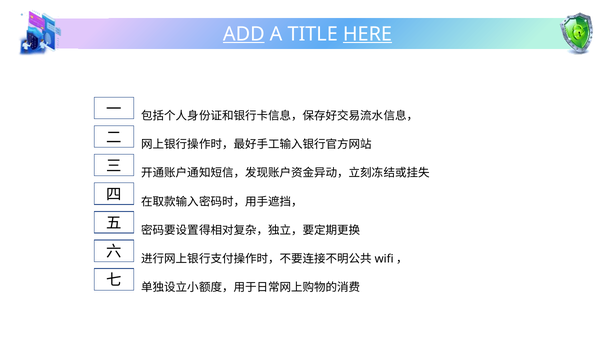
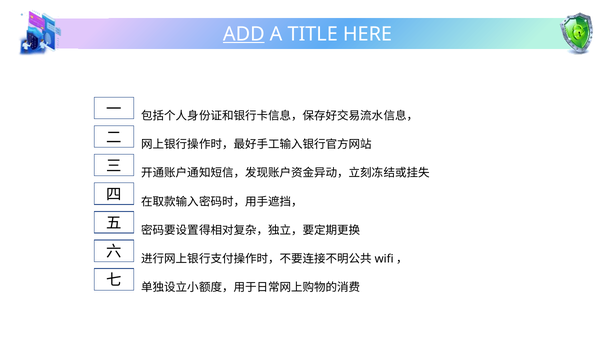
HERE underline: present -> none
